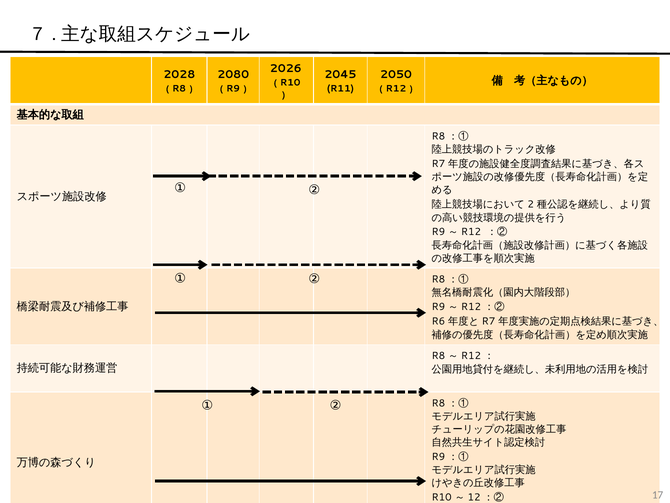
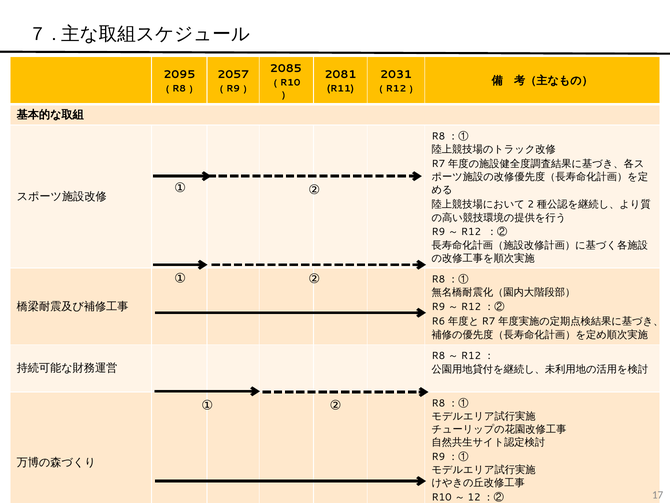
2026: 2026 -> 2085
2028: 2028 -> 2095
2080: 2080 -> 2057
2045: 2045 -> 2081
2050: 2050 -> 2031
